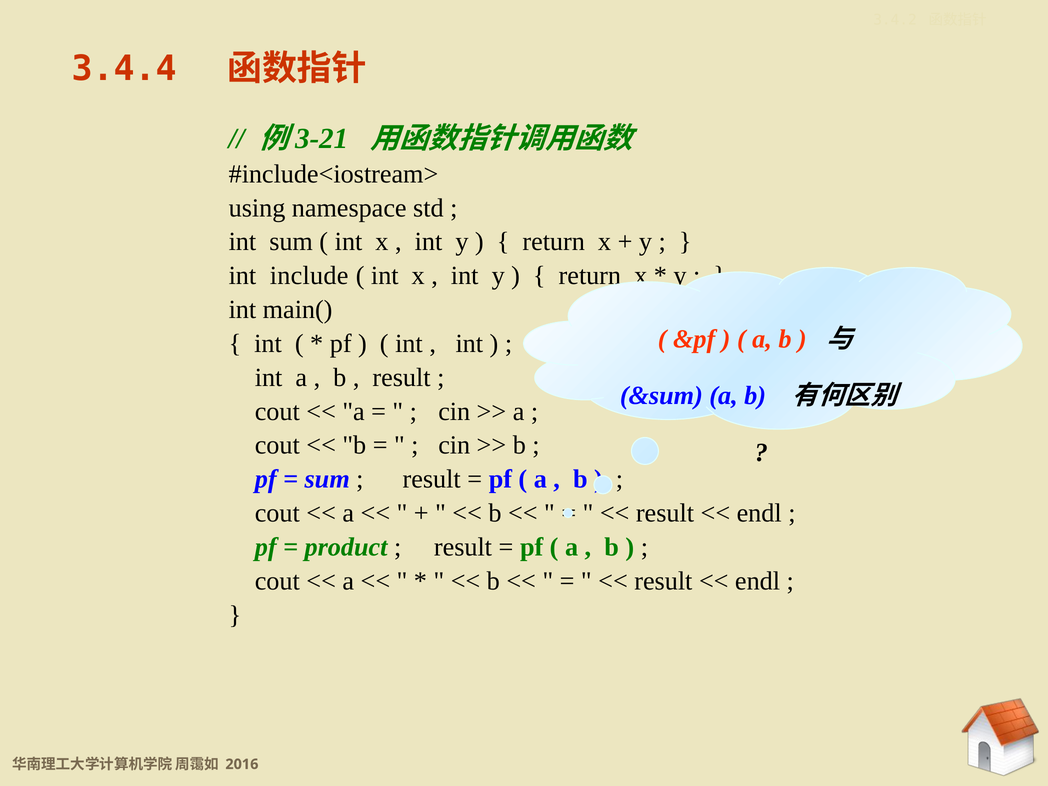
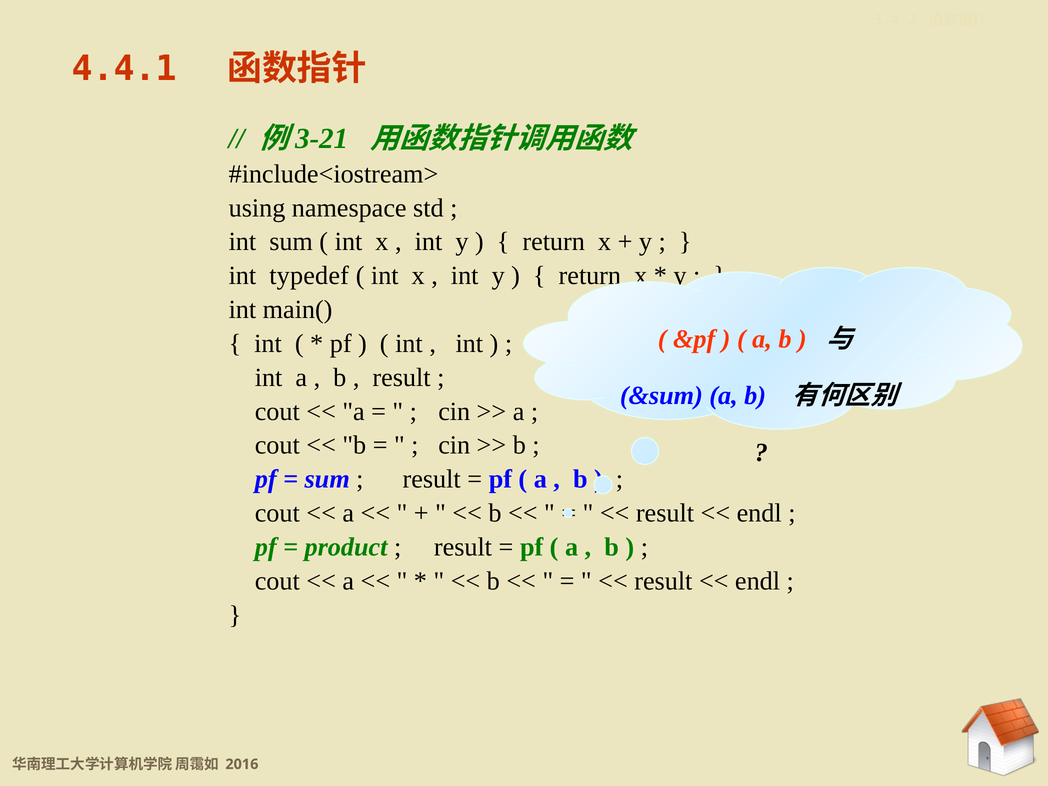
3.4.4: 3.4.4 -> 4.4.1
include: include -> typedef
